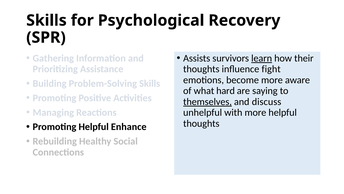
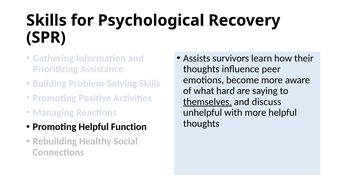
learn underline: present -> none
fight: fight -> peer
Enhance: Enhance -> Function
